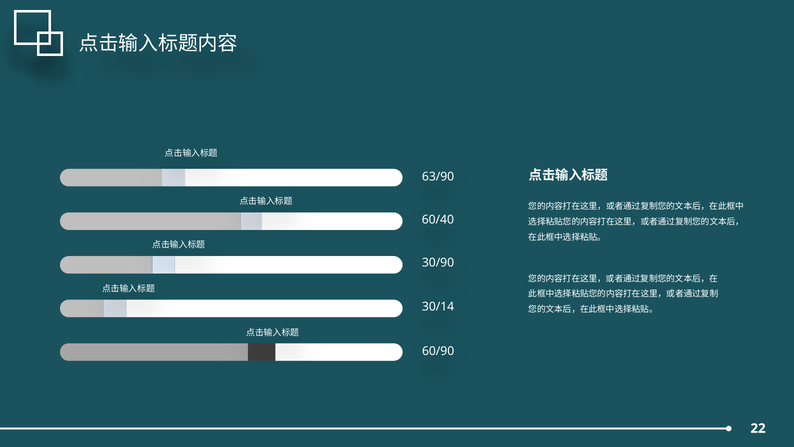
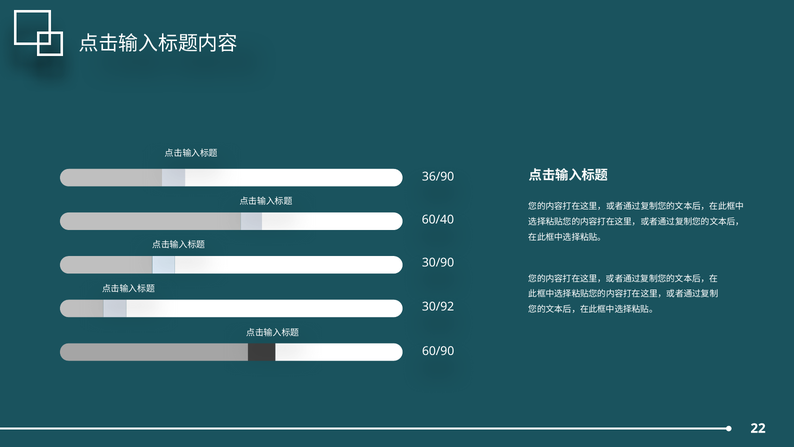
63/90: 63/90 -> 36/90
30/14: 30/14 -> 30/92
